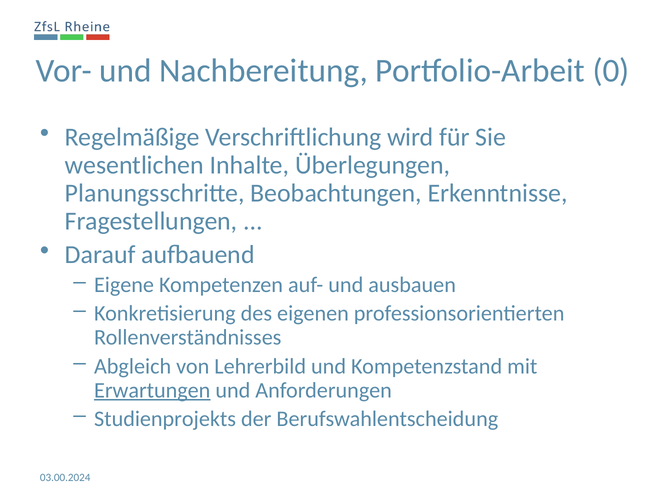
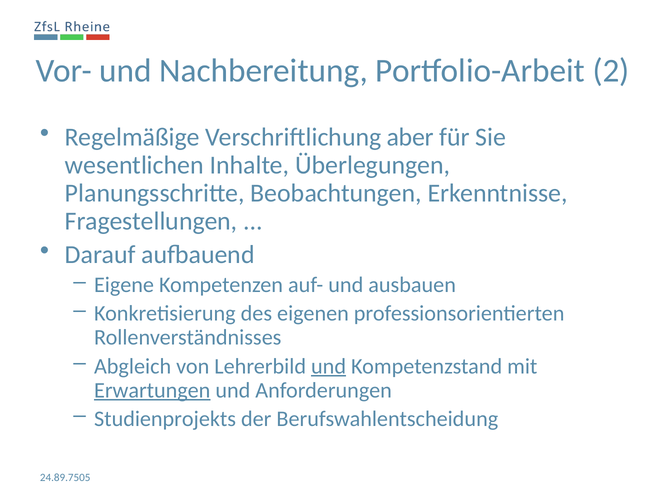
0: 0 -> 2
wird: wird -> aber
und at (329, 366) underline: none -> present
03.00.2024: 03.00.2024 -> 24.89.7505
